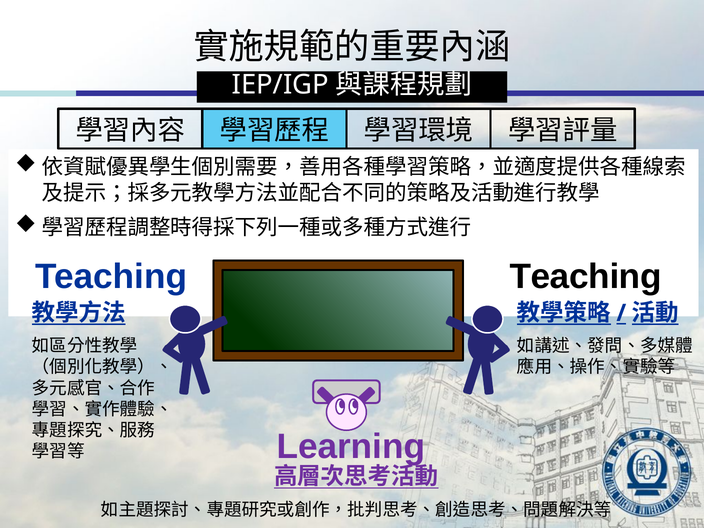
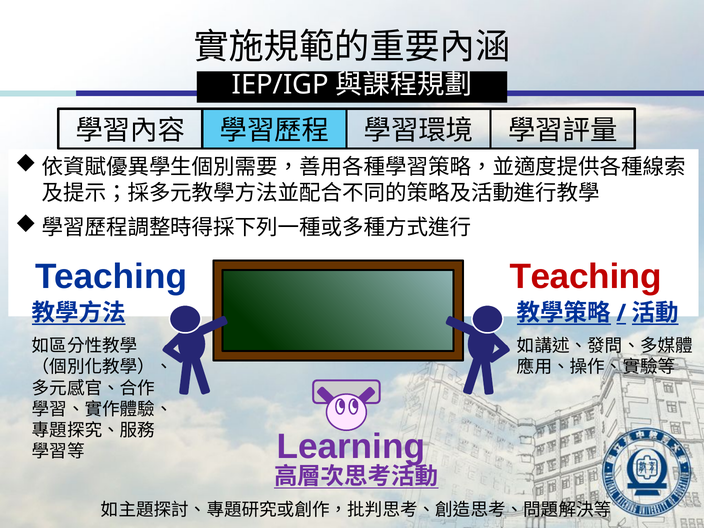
Teaching at (586, 277) colour: black -> red
